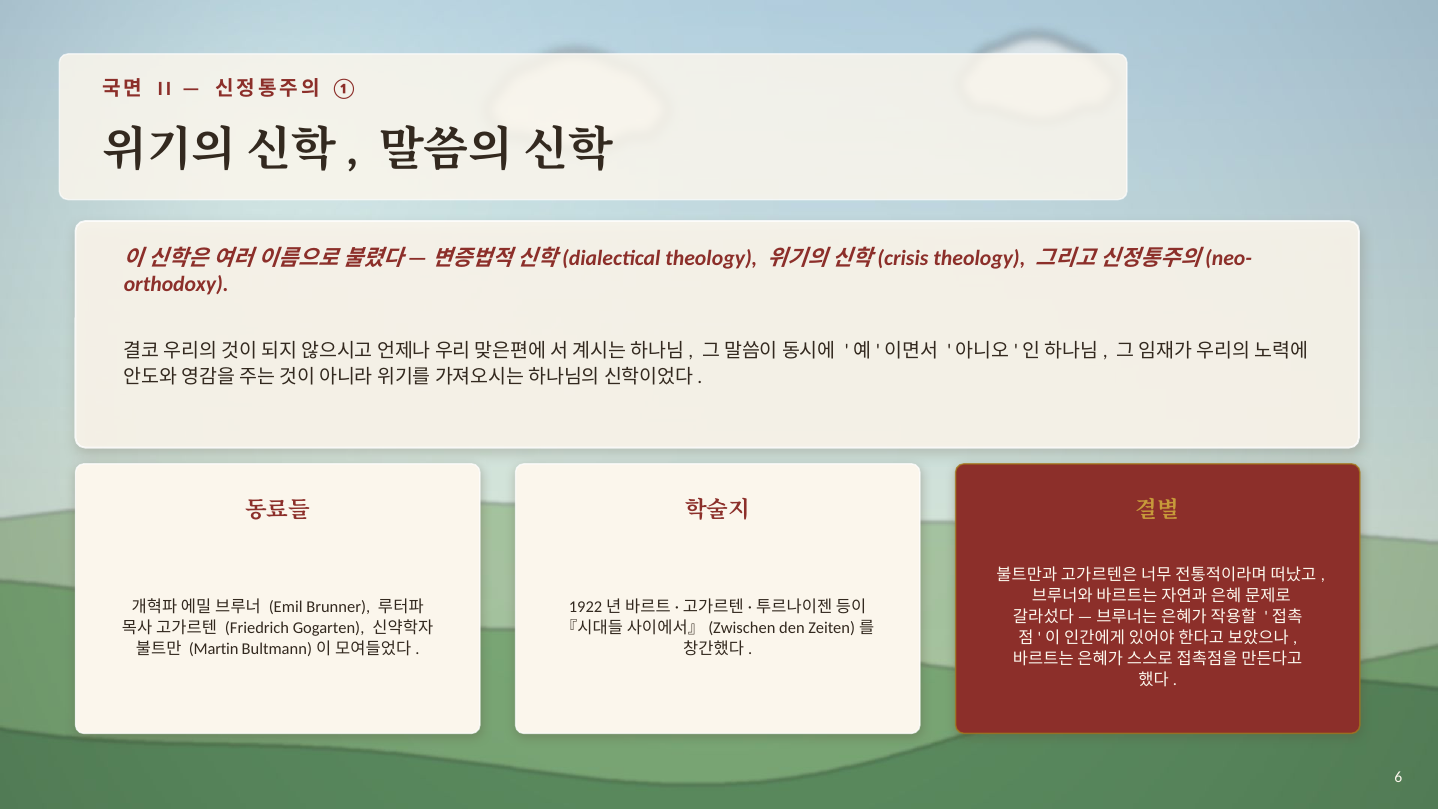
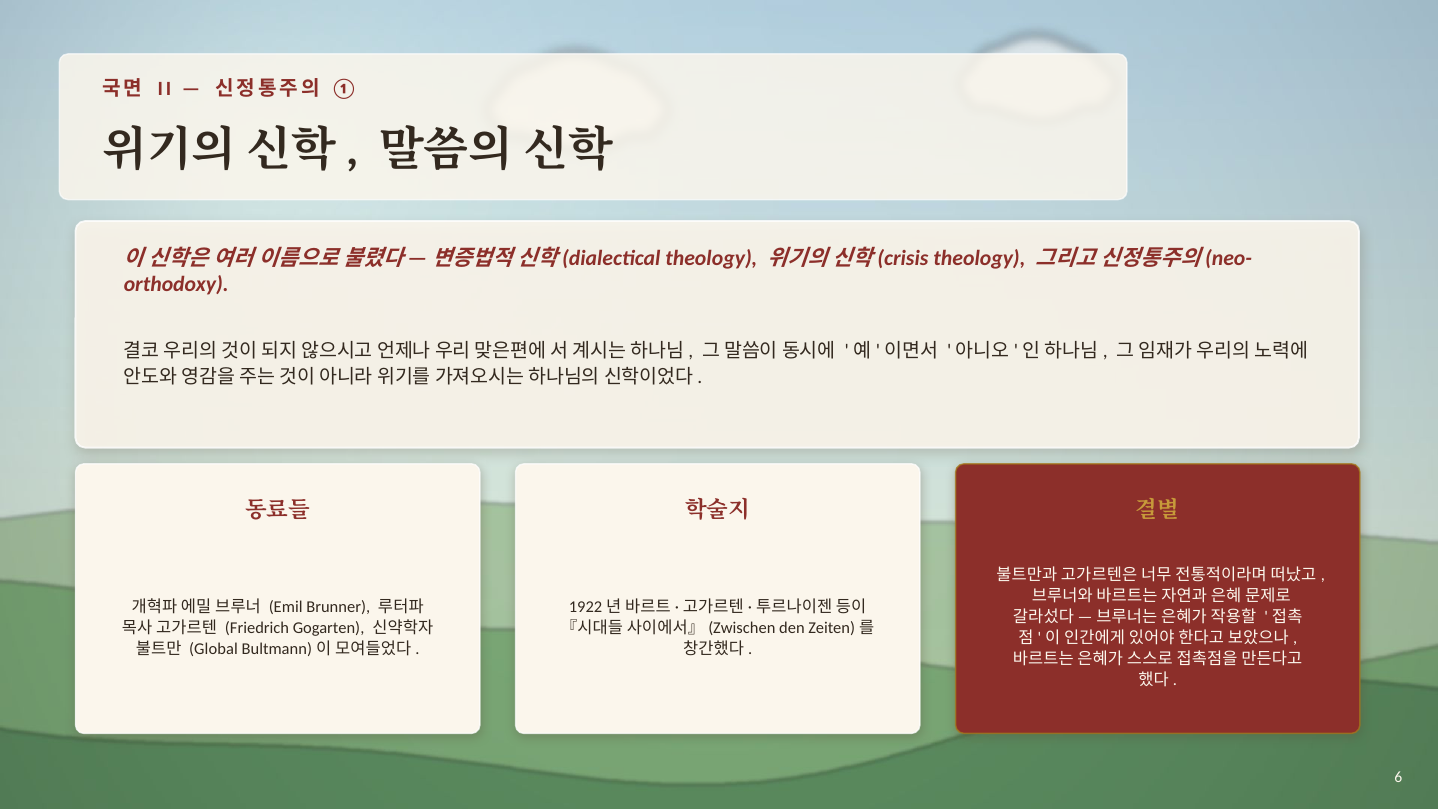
Martin: Martin -> Global
